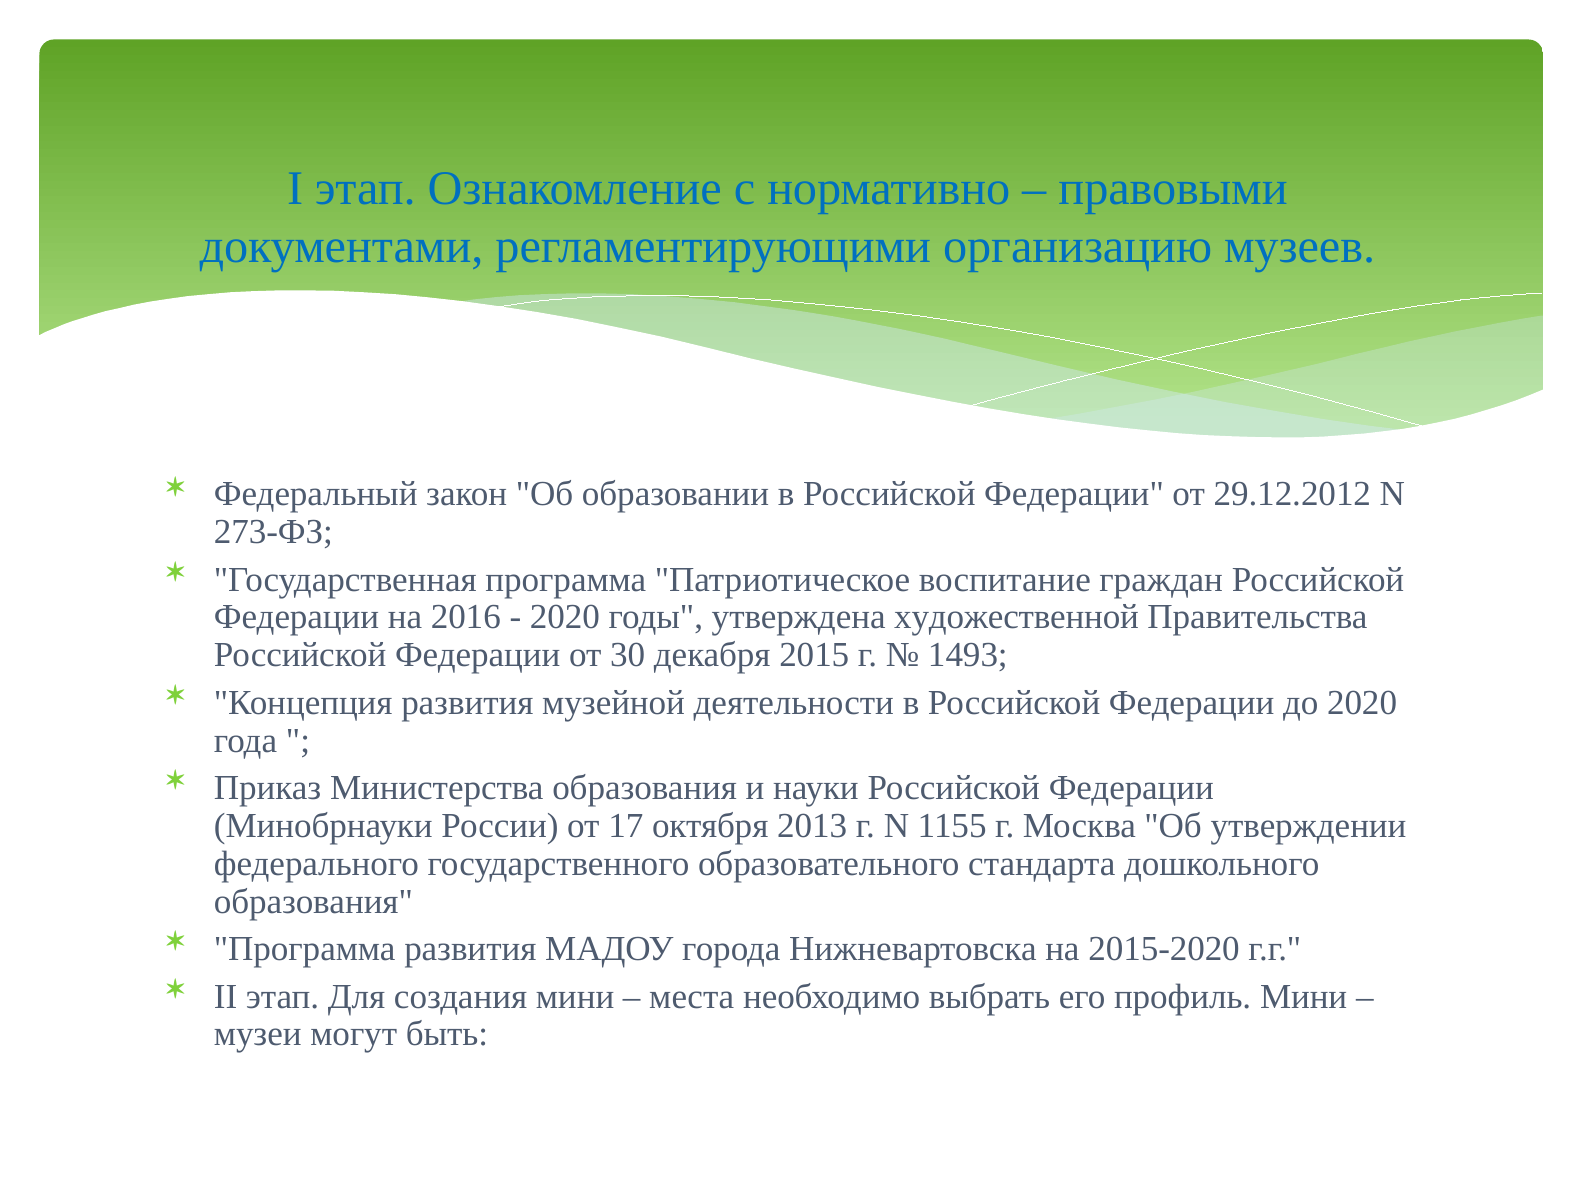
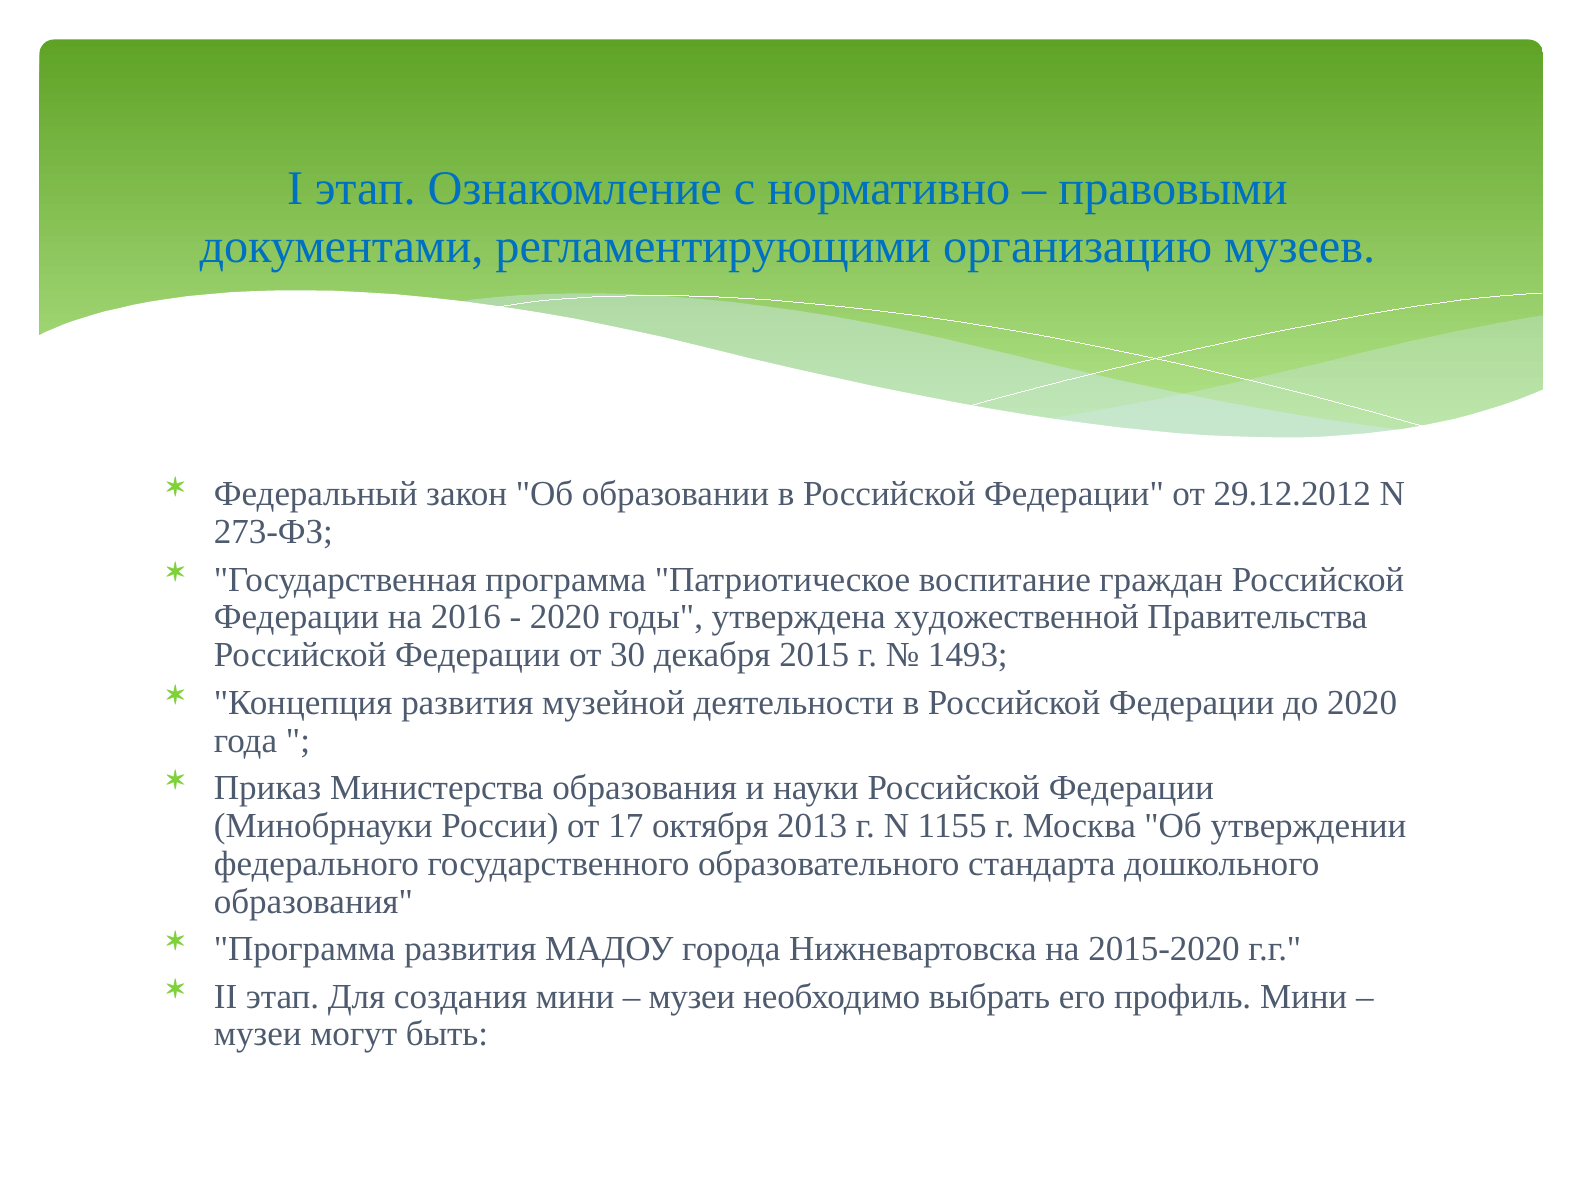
места at (692, 996): места -> музеи
